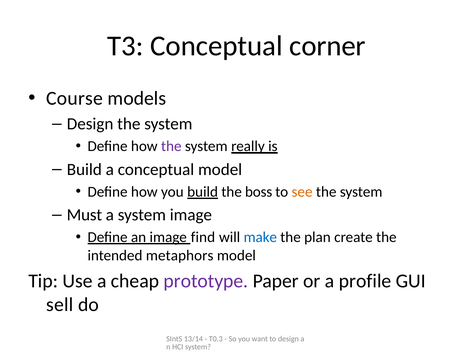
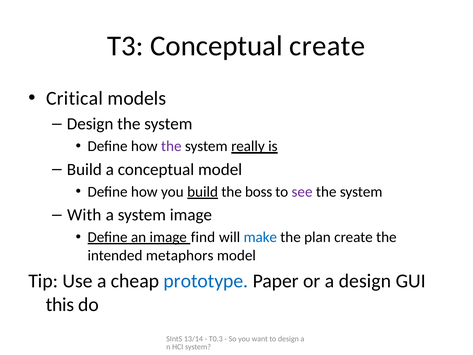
Conceptual corner: corner -> create
Course: Course -> Critical
see colour: orange -> purple
Must: Must -> With
prototype colour: purple -> blue
a profile: profile -> design
sell: sell -> this
